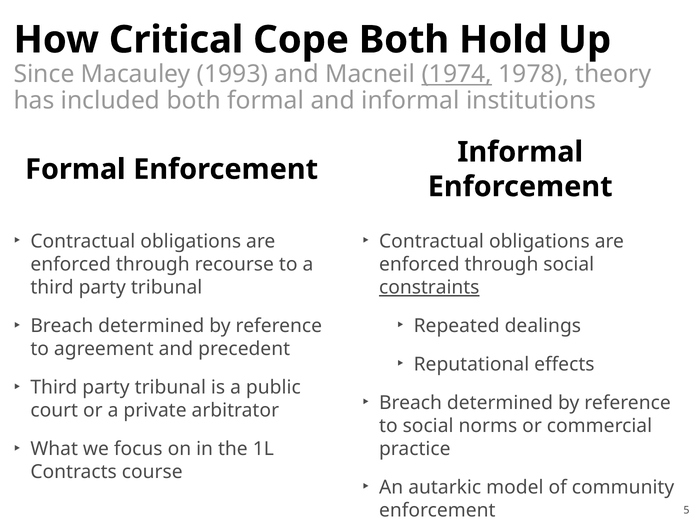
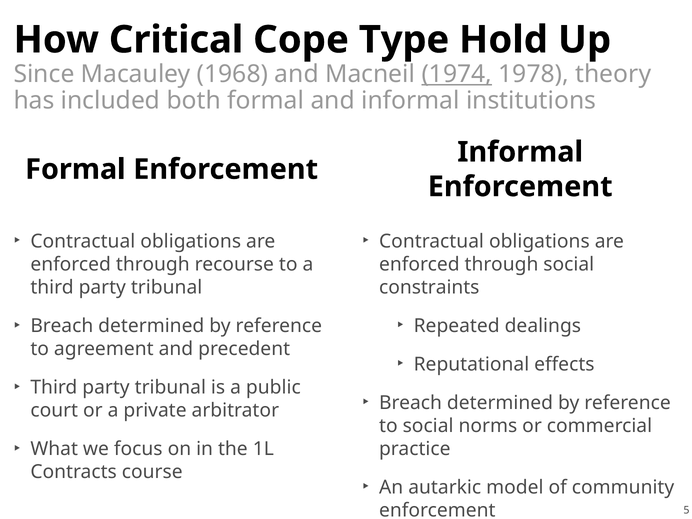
Cope Both: Both -> Type
1993: 1993 -> 1968
constraints underline: present -> none
